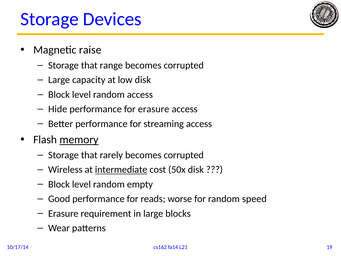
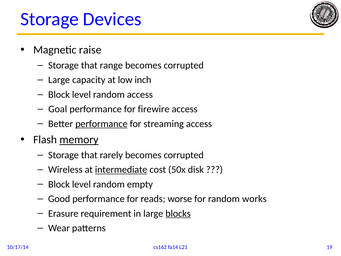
low disk: disk -> inch
Hide: Hide -> Goal
for erasure: erasure -> firewire
performance at (101, 124) underline: none -> present
speed: speed -> works
blocks underline: none -> present
